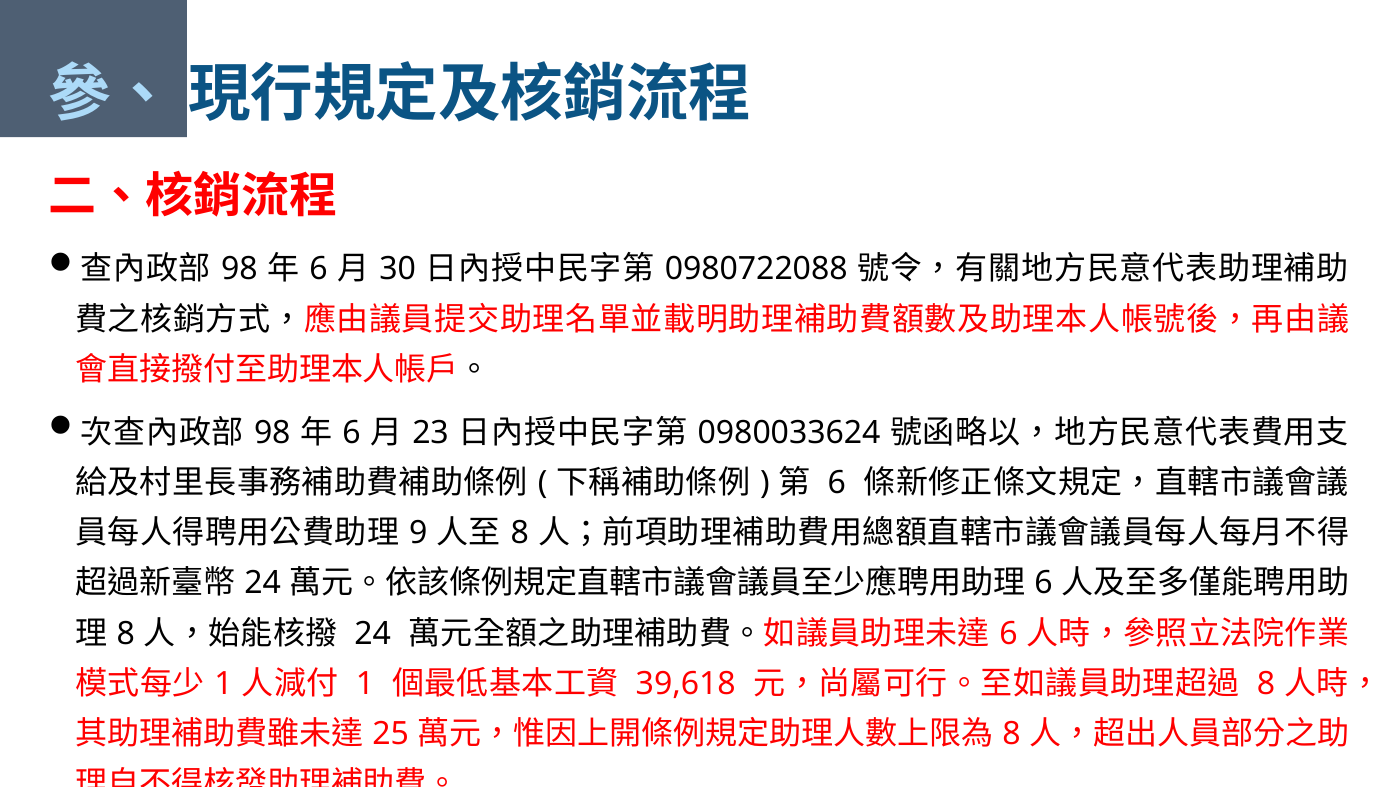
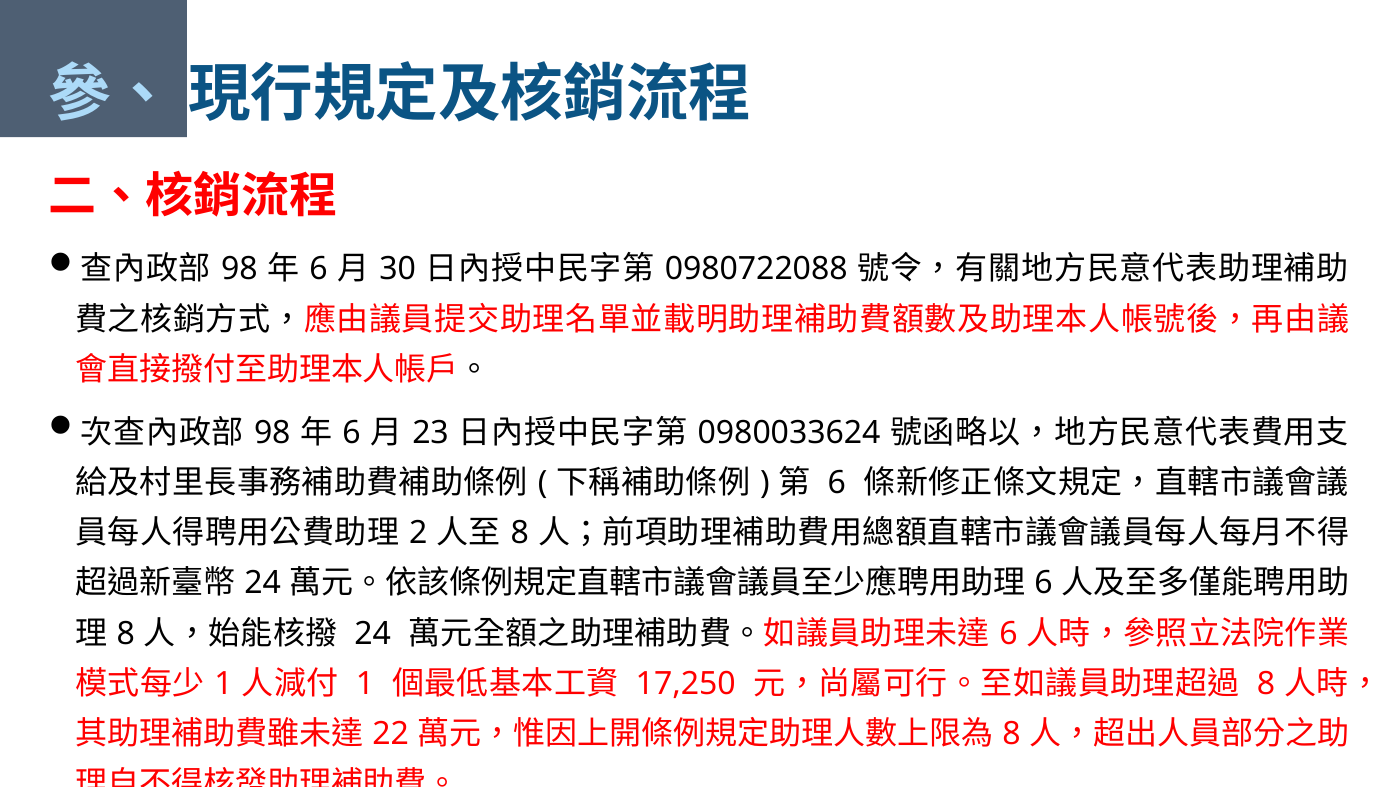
9: 9 -> 2
39,618: 39,618 -> 17,250
25: 25 -> 22
